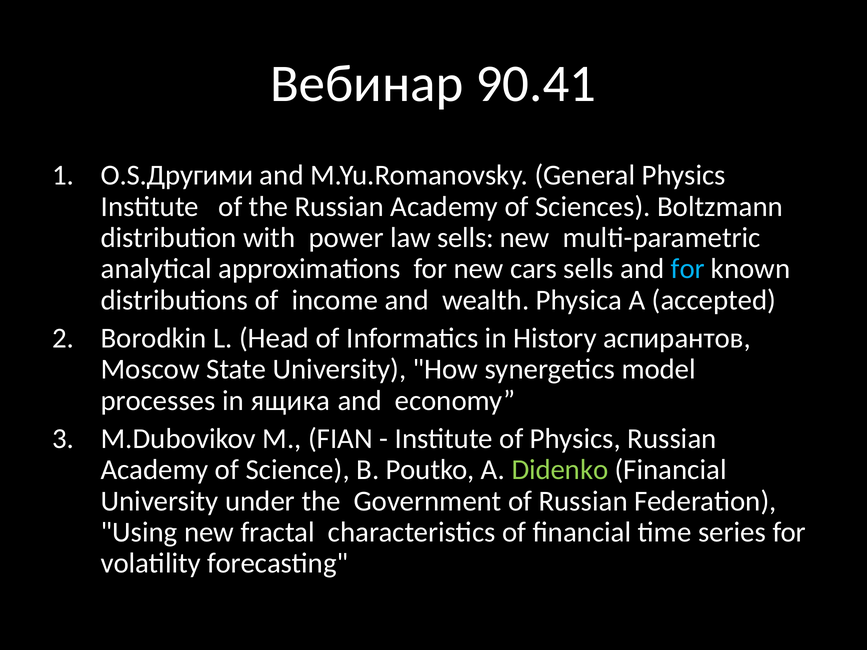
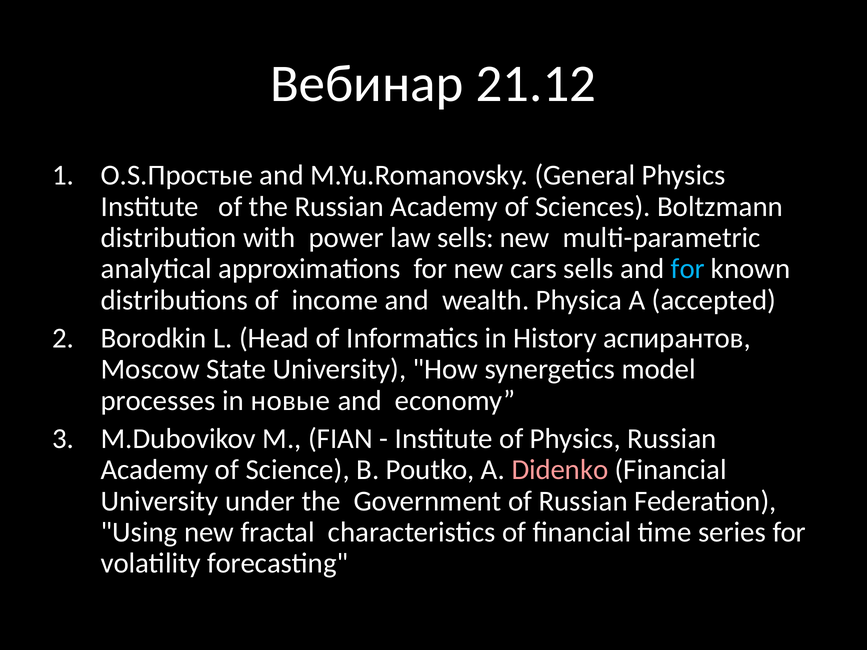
90.41: 90.41 -> 21.12
O.S.Другими: O.S.Другими -> O.S.Простые
ящика: ящика -> новые
Didenko colour: light green -> pink
